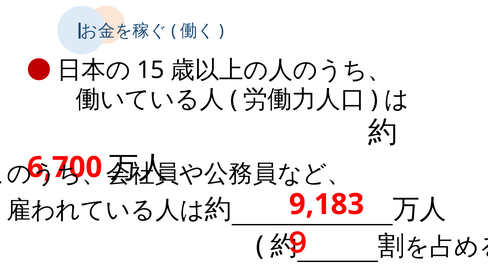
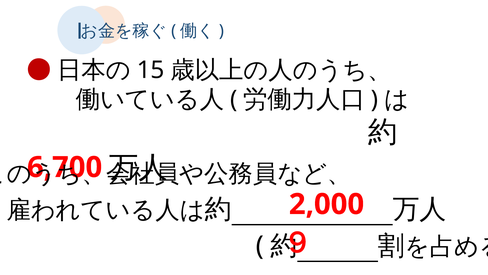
9,183: 9,183 -> 2,000
